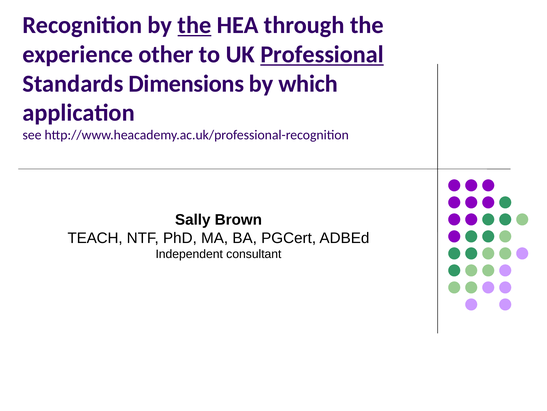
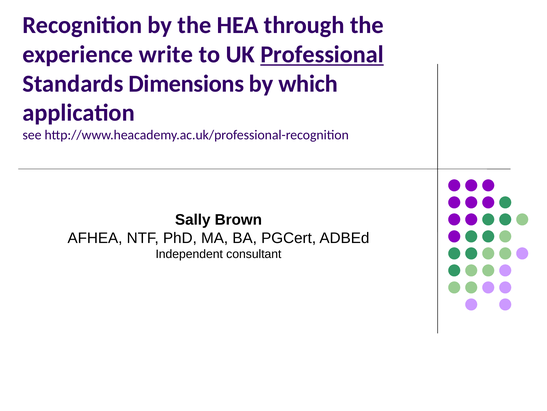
the at (194, 25) underline: present -> none
other: other -> write
TEACH: TEACH -> AFHEA
